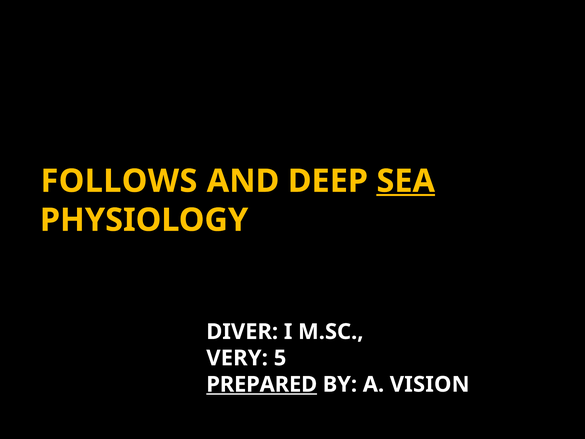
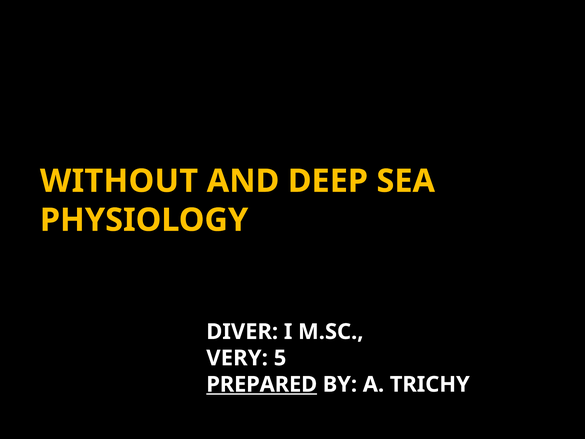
FOLLOWS: FOLLOWS -> WITHOUT
SEA underline: present -> none
VISION: VISION -> TRICHY
